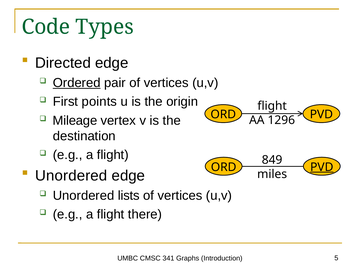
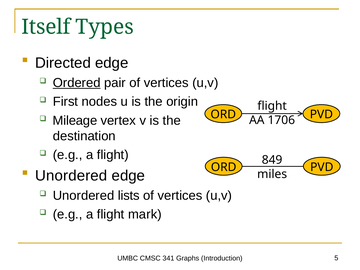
Code: Code -> Itself
points: points -> nodes
1296: 1296 -> 1706
PVD at (322, 167) underline: present -> none
there: there -> mark
